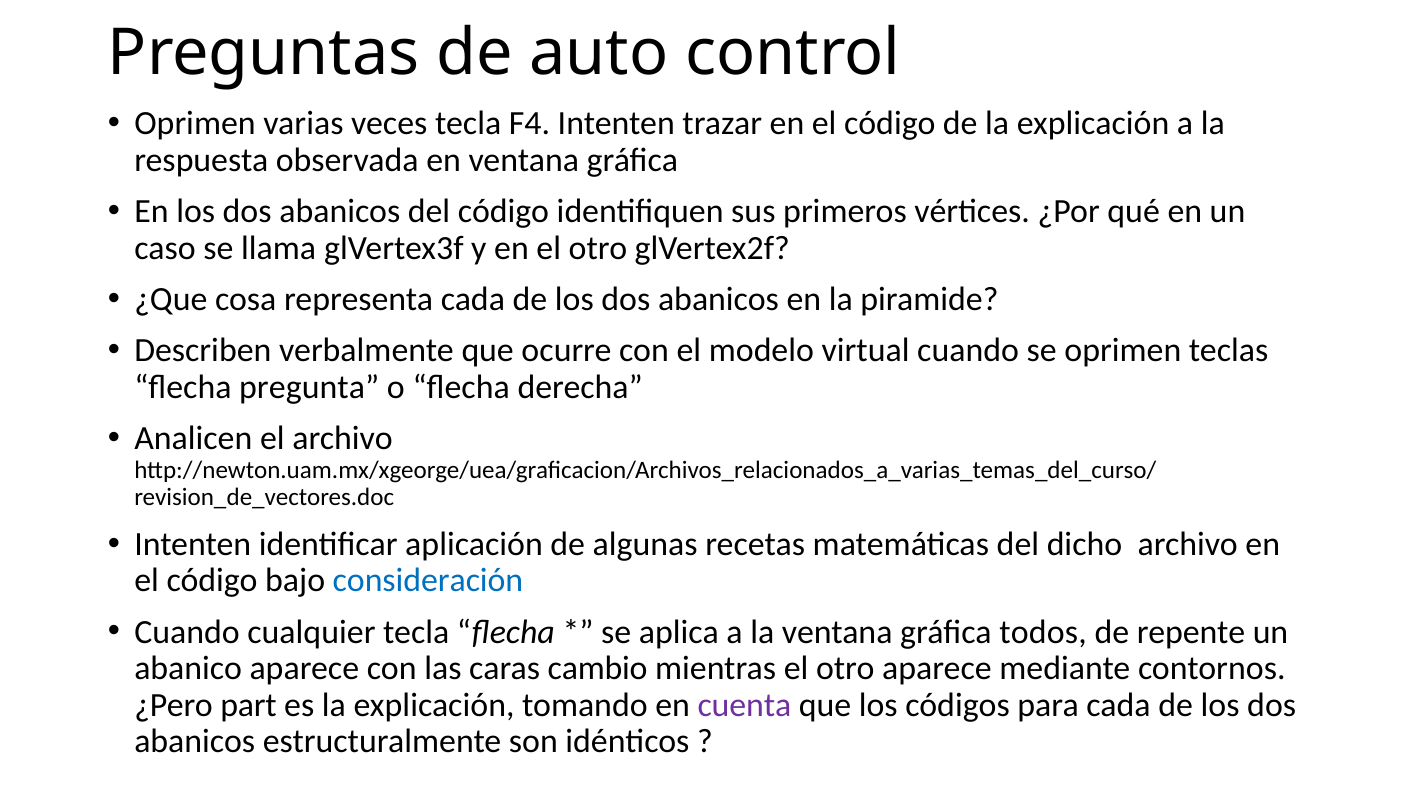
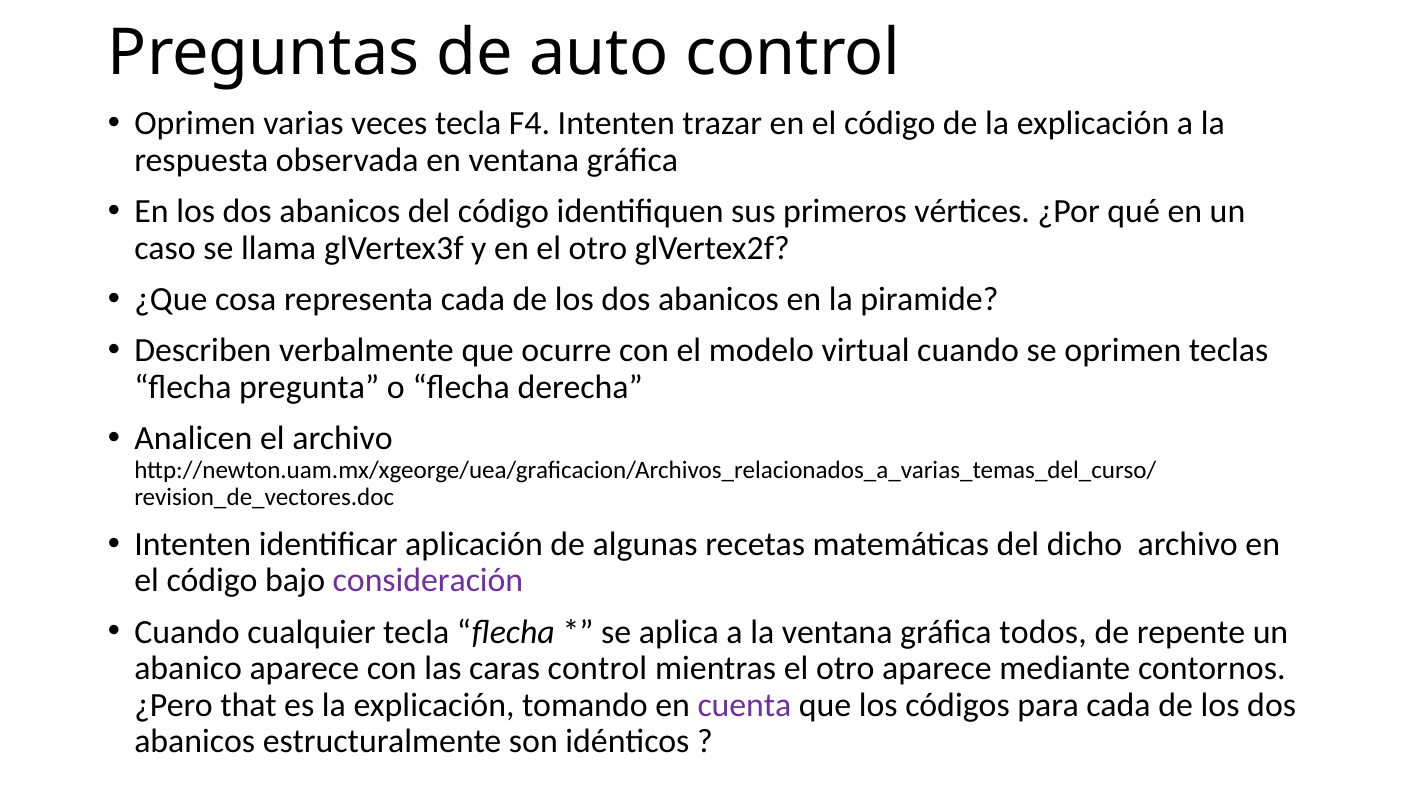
consideración colour: blue -> purple
caras cambio: cambio -> control
part: part -> that
